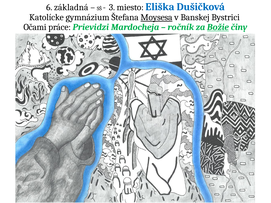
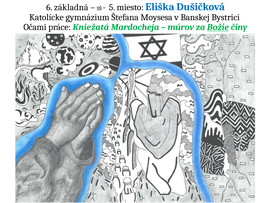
3: 3 -> 5
Moysesa underline: present -> none
Prievidzi: Prievidzi -> Kniežatá
ročník: ročník -> múrov
